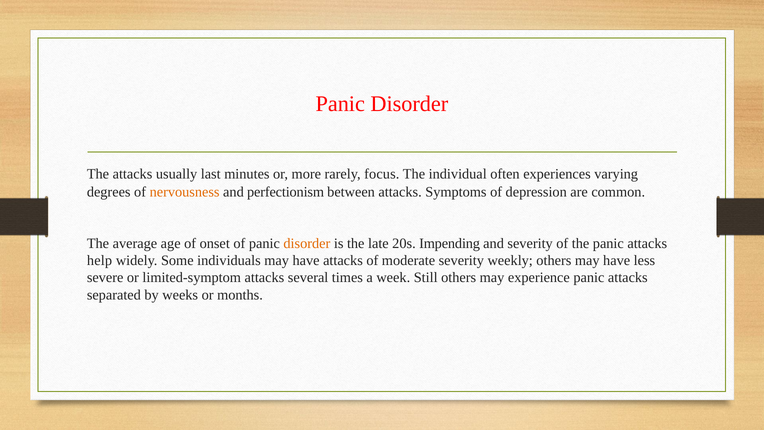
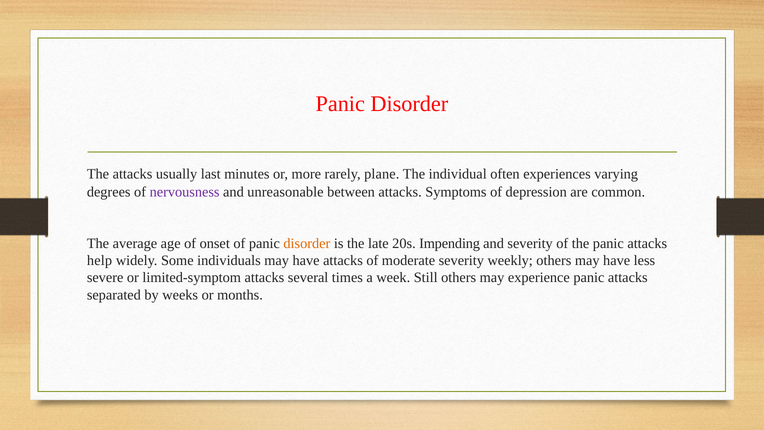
focus: focus -> plane
nervousness colour: orange -> purple
perfectionism: perfectionism -> unreasonable
